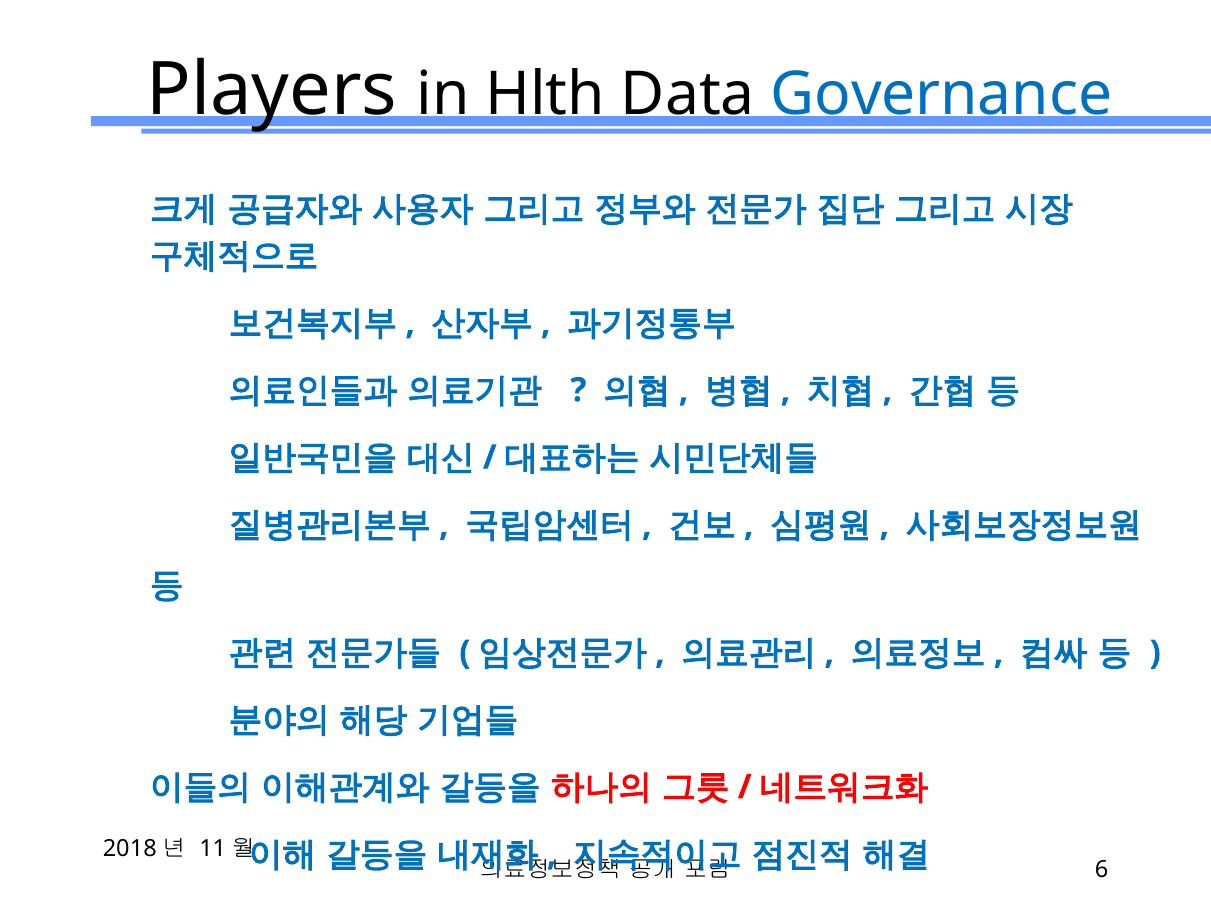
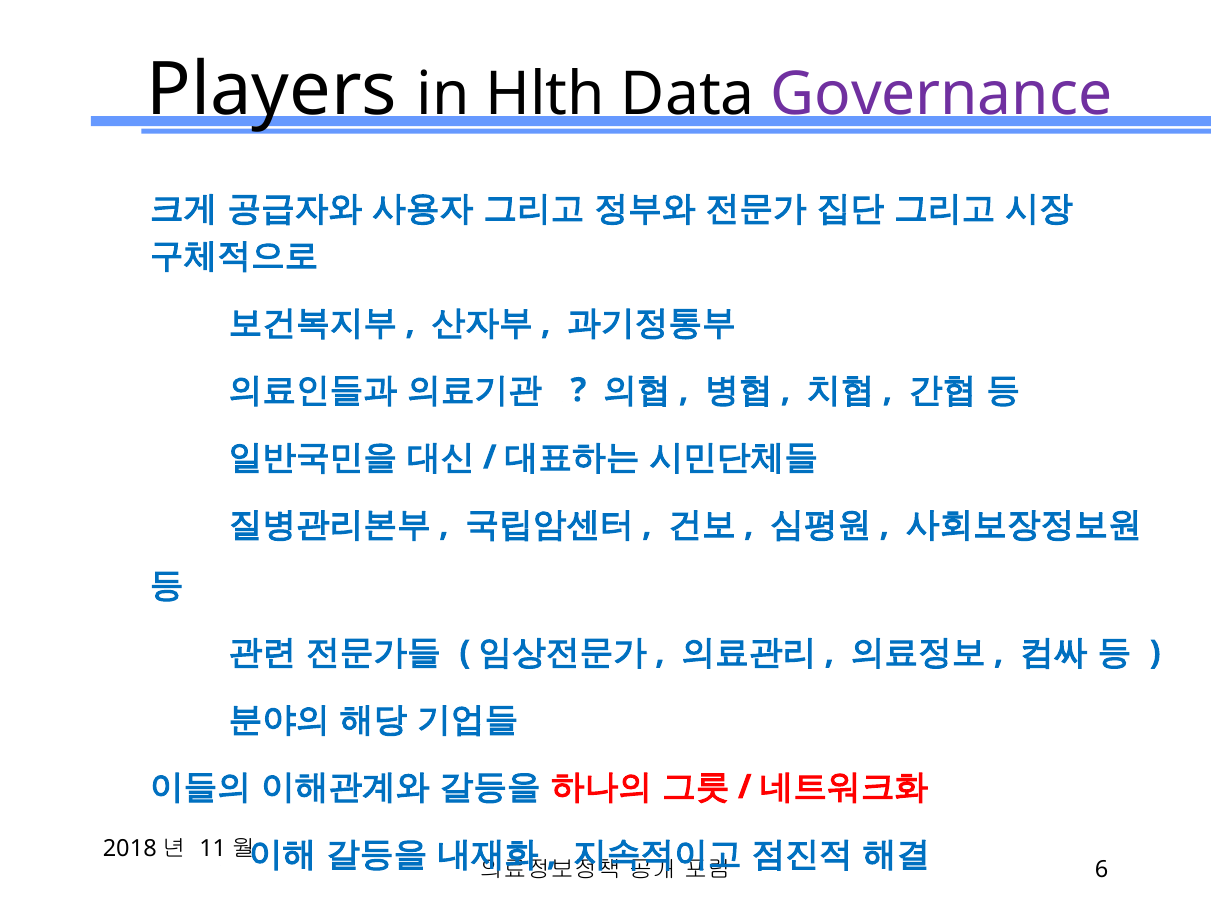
Governance colour: blue -> purple
